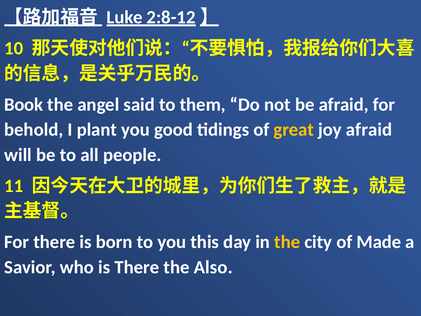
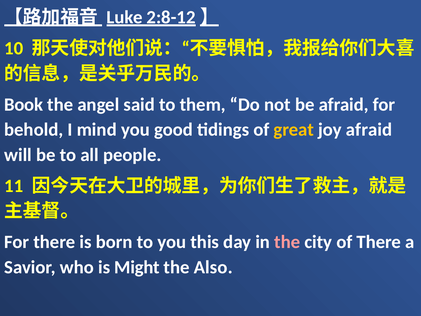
plant: plant -> mind
the at (287, 242) colour: yellow -> pink
of Made: Made -> There
is There: There -> Might
